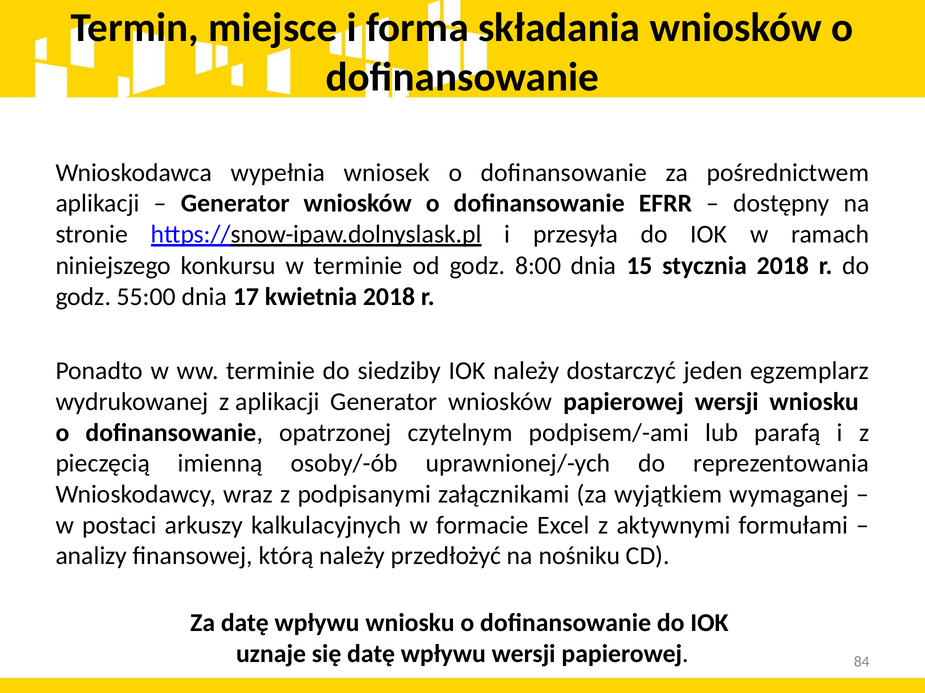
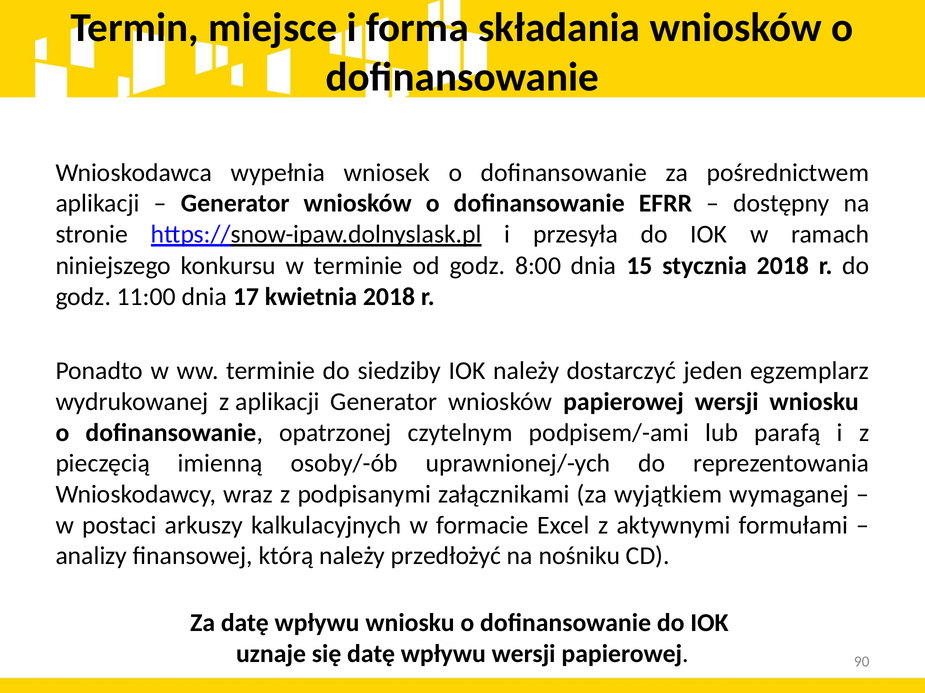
55:00: 55:00 -> 11:00
84: 84 -> 90
